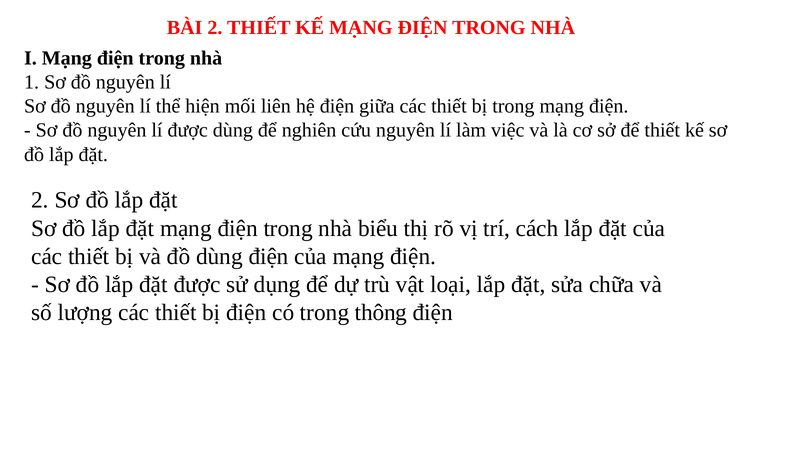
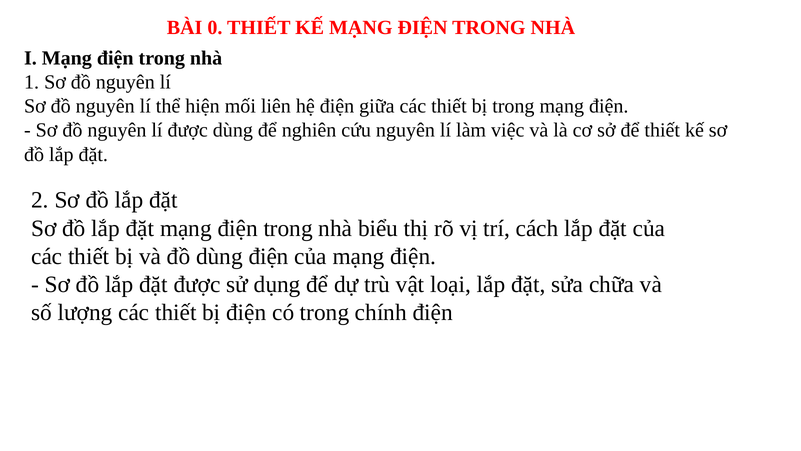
BÀI 2: 2 -> 0
thông: thông -> chính
